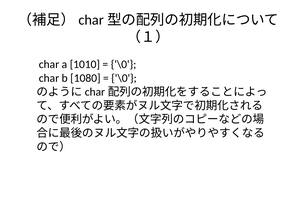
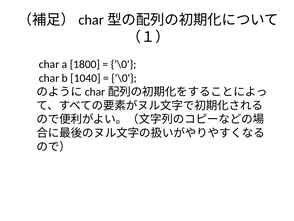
1010: 1010 -> 1800
1080: 1080 -> 1040
